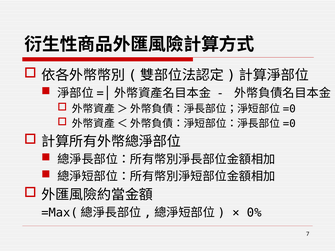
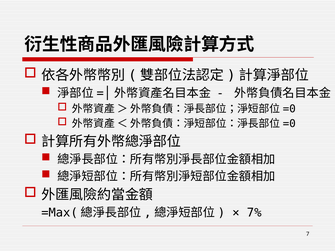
0%: 0% -> 7%
